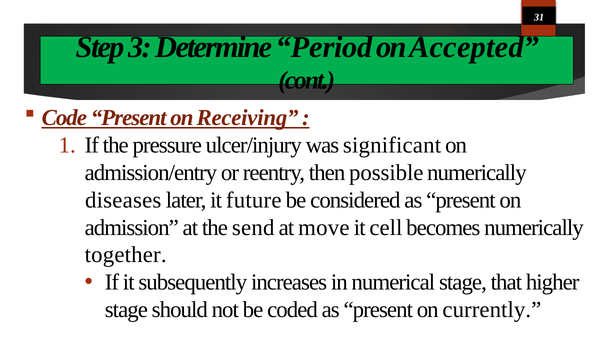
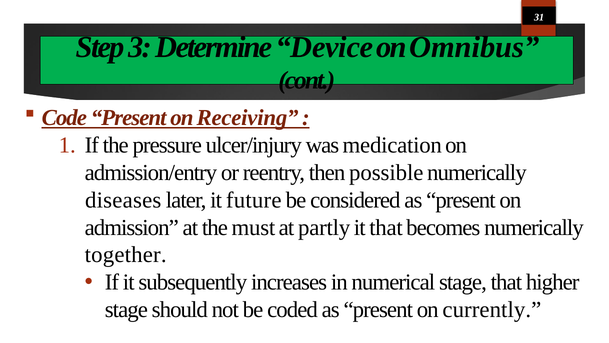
Period: Period -> Device
Accepted: Accepted -> Omnibus
significant: significant -> medication
send: send -> must
move: move -> partly
it cell: cell -> that
